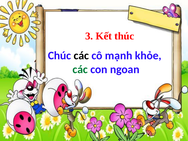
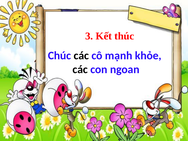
các at (80, 69) colour: green -> black
